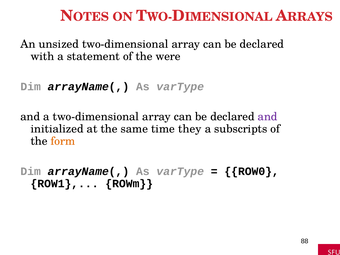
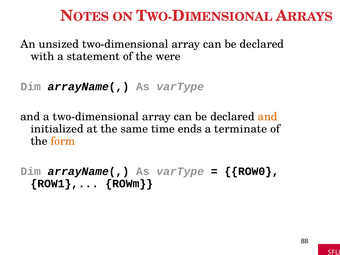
and at (268, 117) colour: purple -> orange
they: they -> ends
subscripts: subscripts -> terminate
